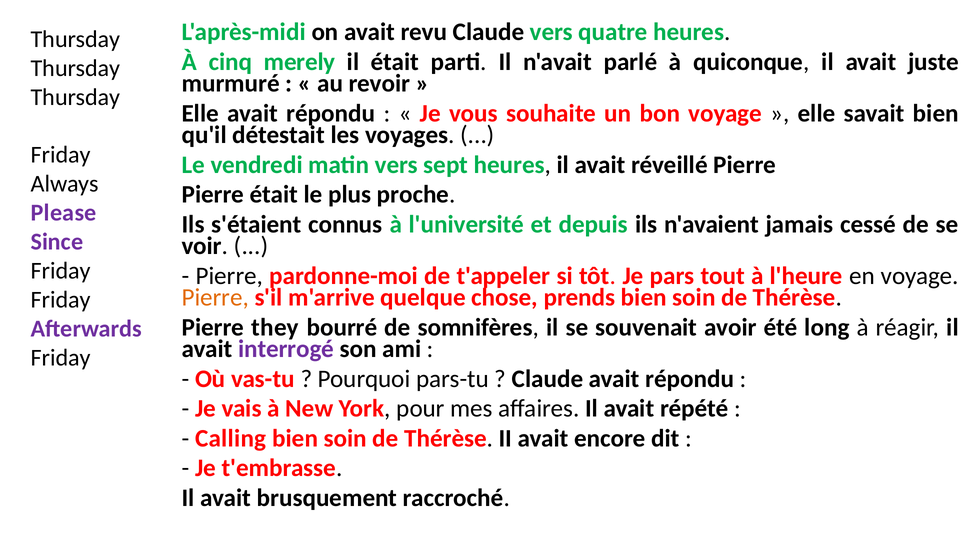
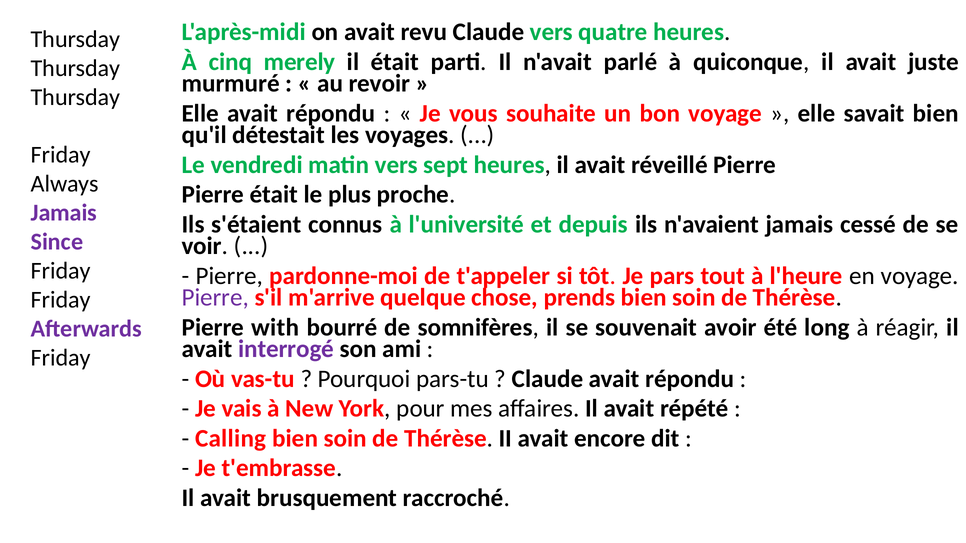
Please at (64, 213): Please -> Jamais
Pierre at (215, 298) colour: orange -> purple
they: they -> with
